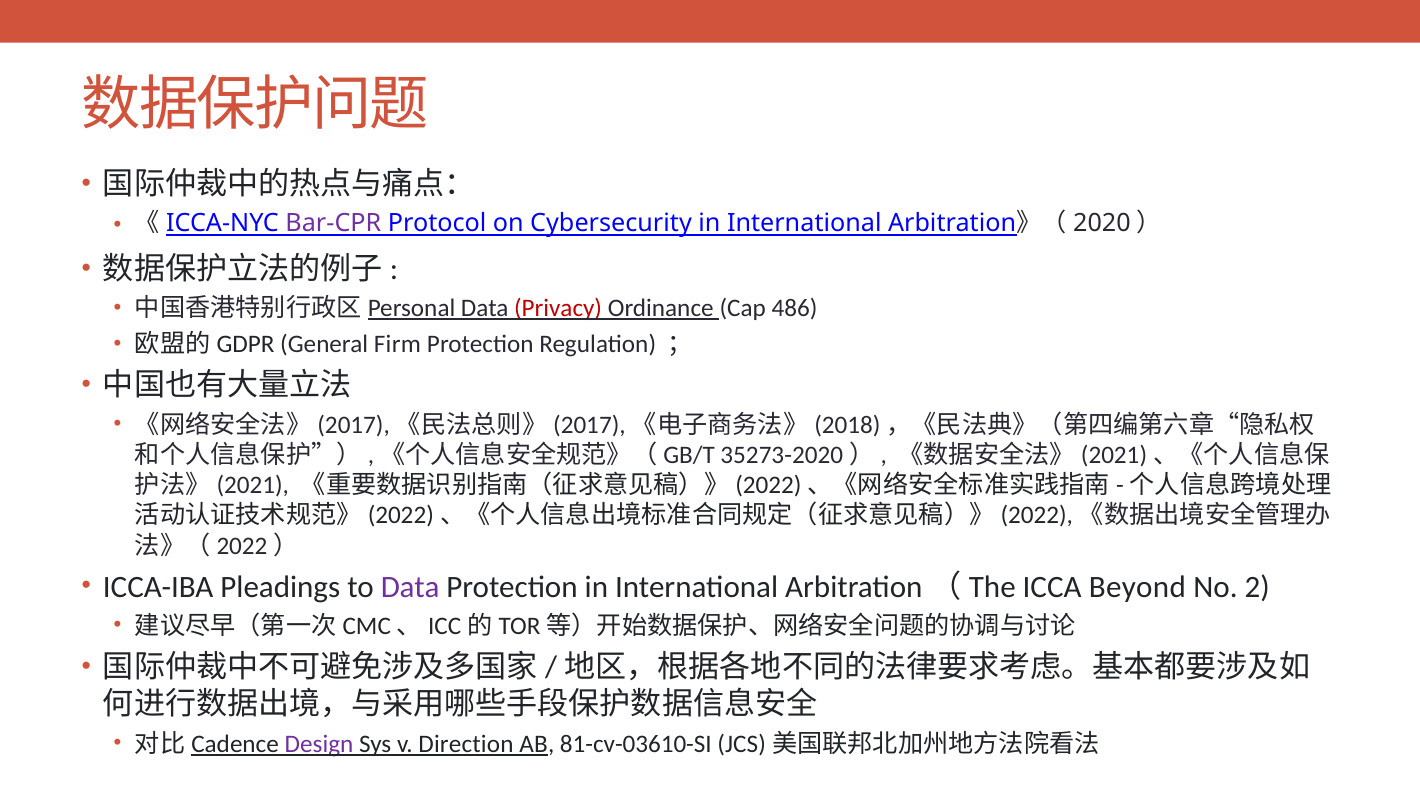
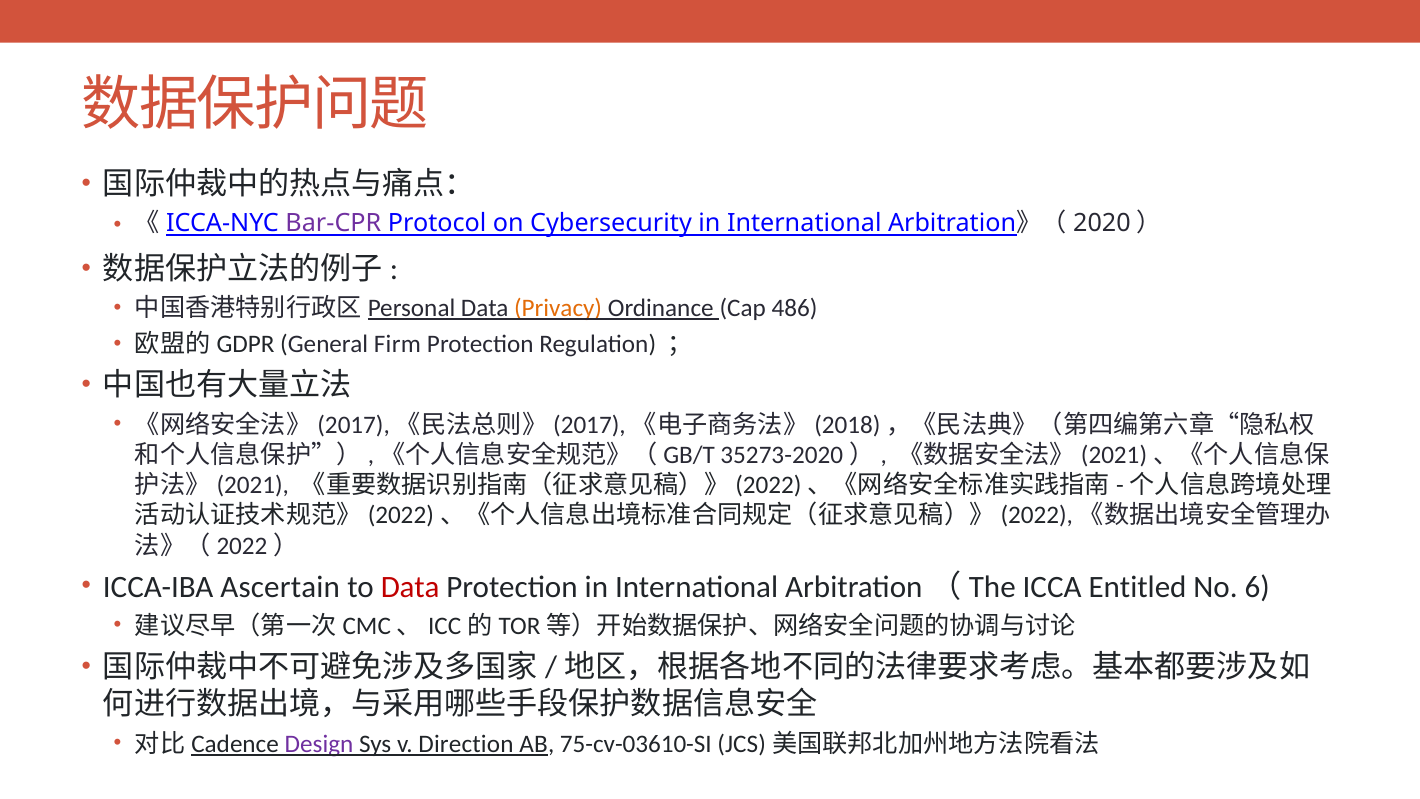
Privacy colour: red -> orange
Pleadings: Pleadings -> Ascertain
Data at (410, 587) colour: purple -> red
Beyond: Beyond -> Entitled
2: 2 -> 6
81-cv-03610-SI: 81-cv-03610-SI -> 75-cv-03610-SI
